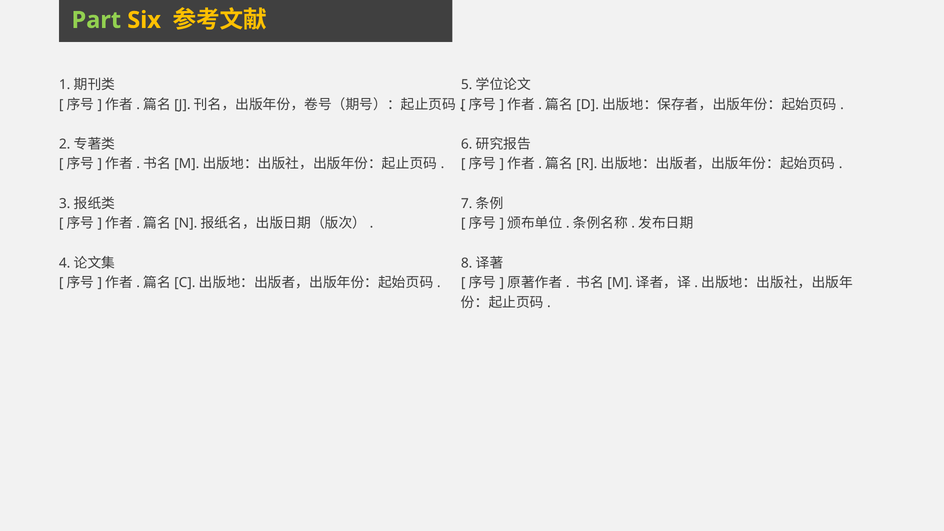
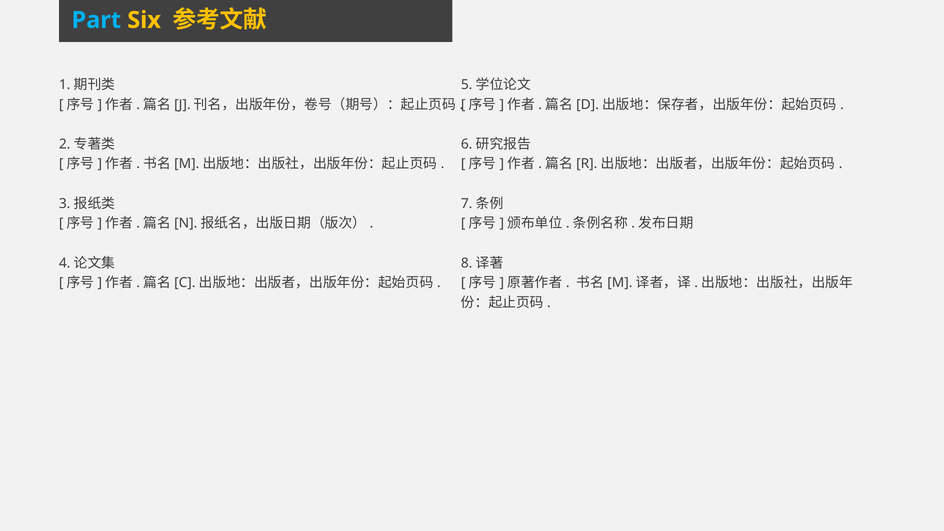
Part colour: light green -> light blue
